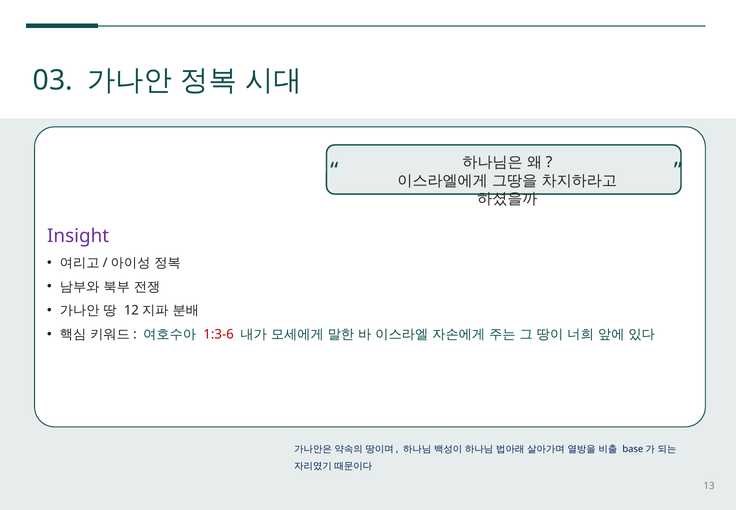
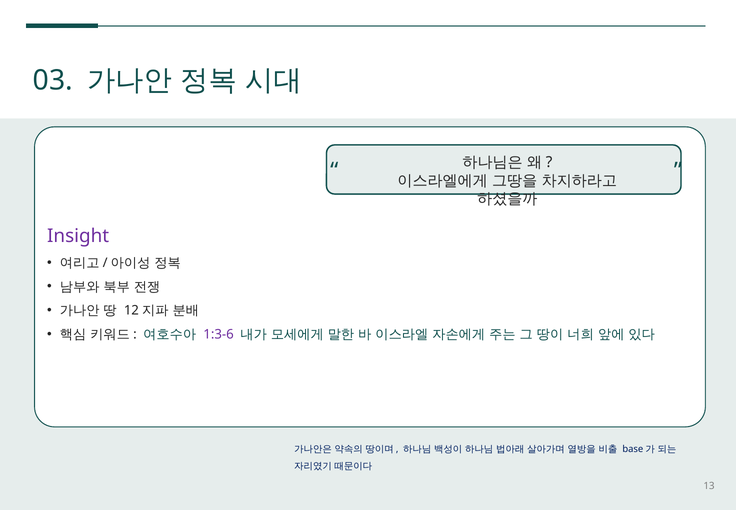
1:3-6 colour: red -> purple
